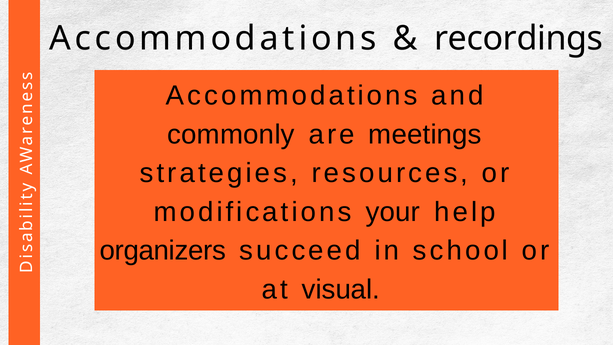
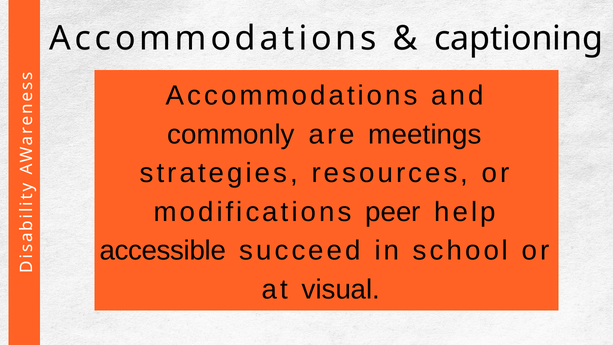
recordings: recordings -> captioning
your: your -> peer
organizers: organizers -> accessible
